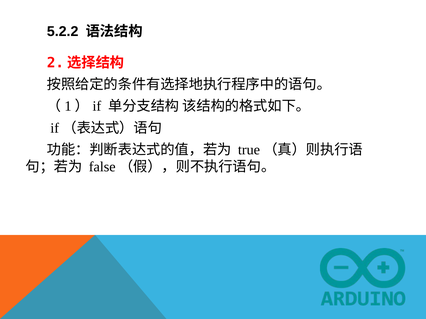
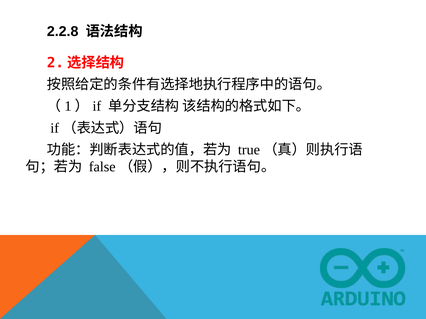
5.2.2: 5.2.2 -> 2.2.8
